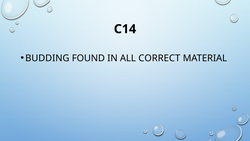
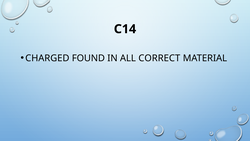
BUDDING: BUDDING -> CHARGED
